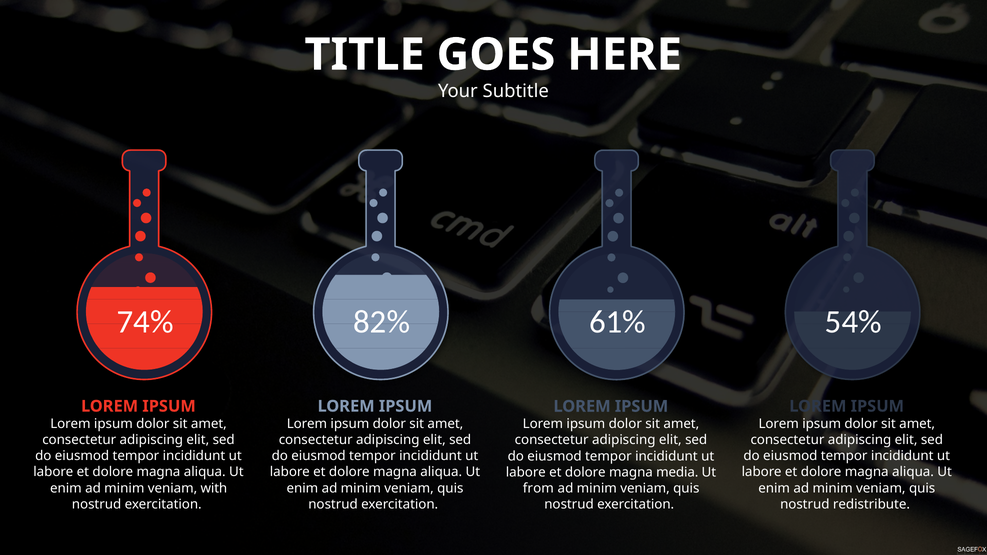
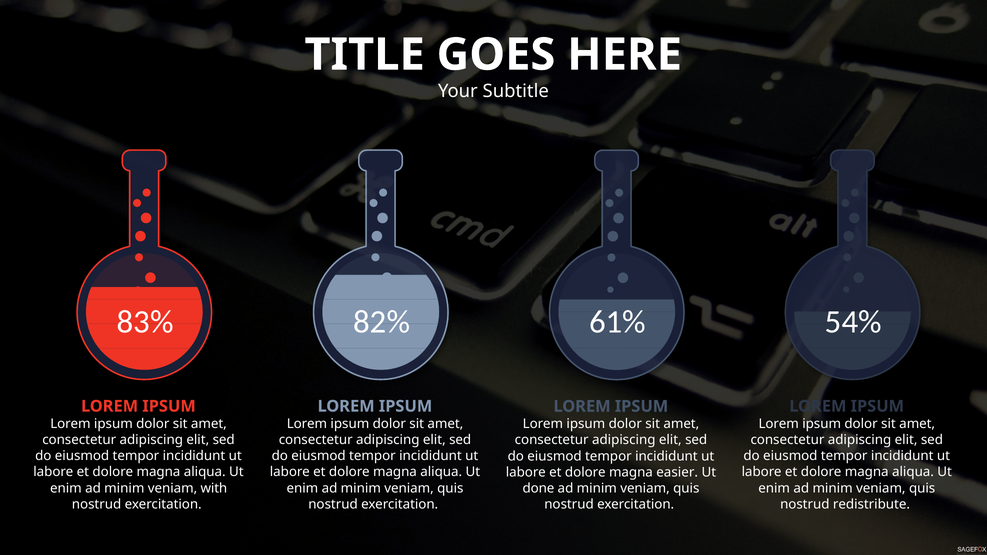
74%: 74% -> 83%
media: media -> easier
from: from -> done
